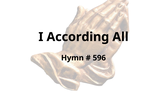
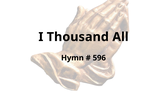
According: According -> Thousand
